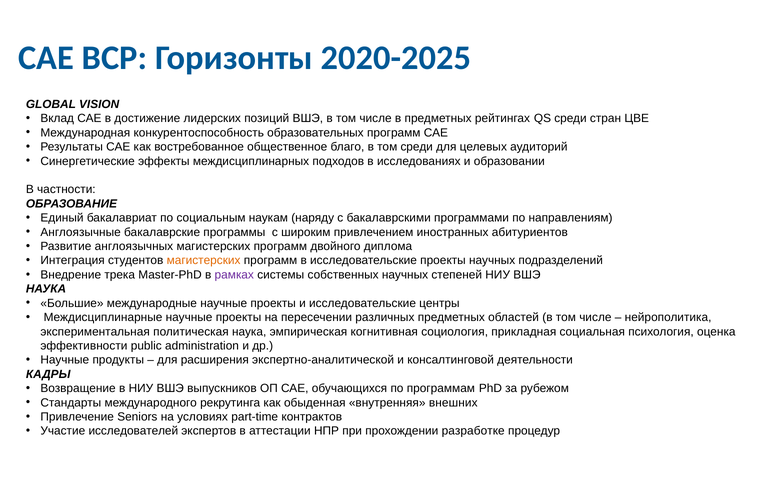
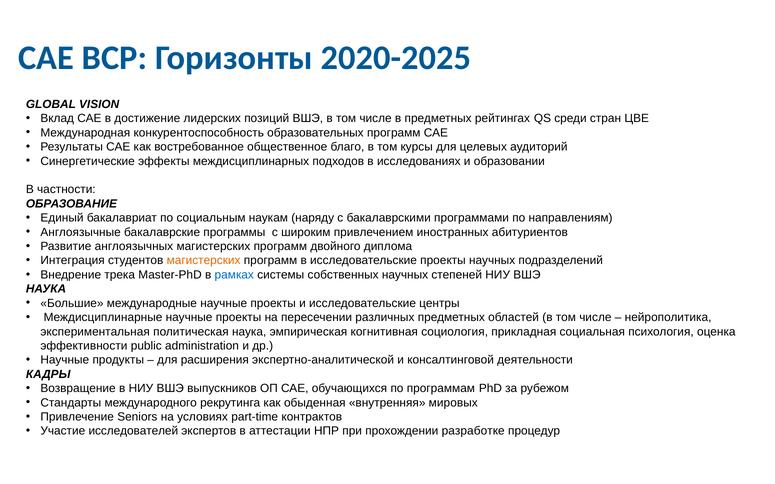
том среди: среди -> курсы
рамках colour: purple -> blue
внешних: внешних -> мировых
